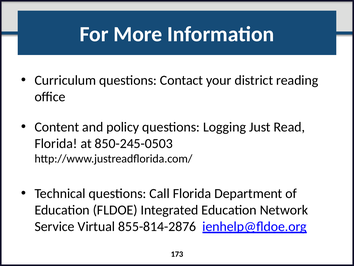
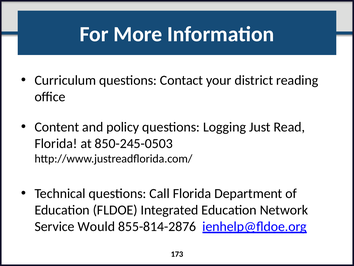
Virtual: Virtual -> Would
